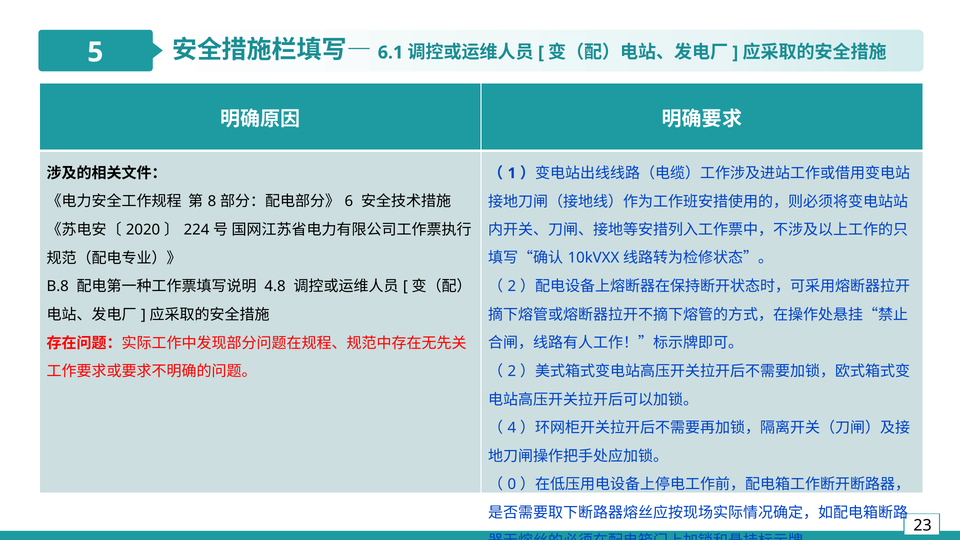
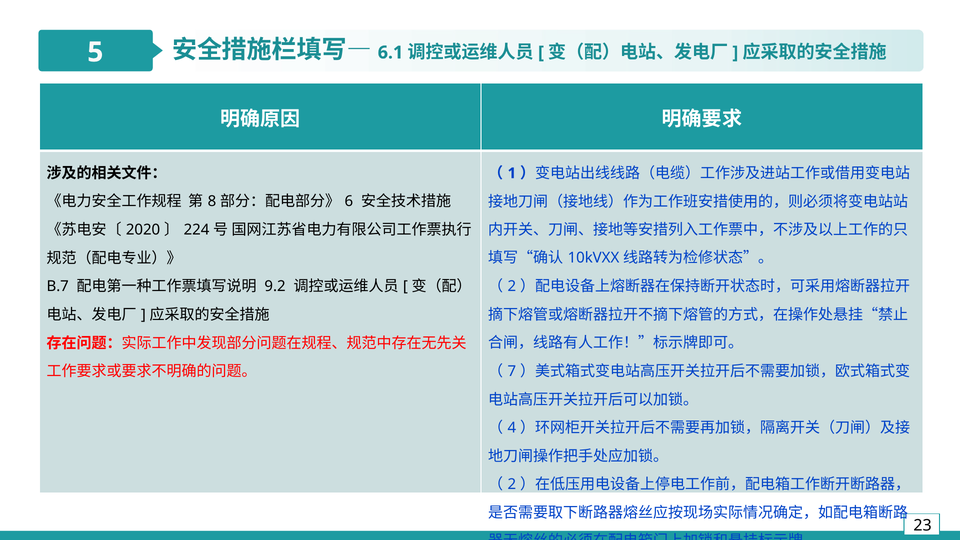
B.8: B.8 -> B.7
4.8: 4.8 -> 9.2
2 at (512, 371): 2 -> 7
0 at (512, 484): 0 -> 2
